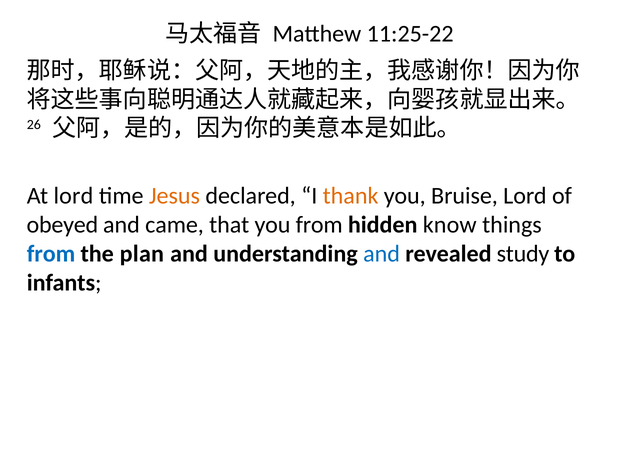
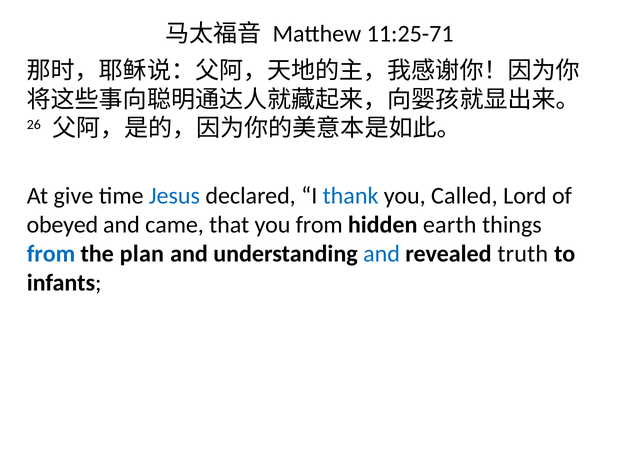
11:25-22: 11:25-22 -> 11:25-71
At lord: lord -> give
Jesus colour: orange -> blue
thank colour: orange -> blue
Bruise: Bruise -> Called
know: know -> earth
study: study -> truth
